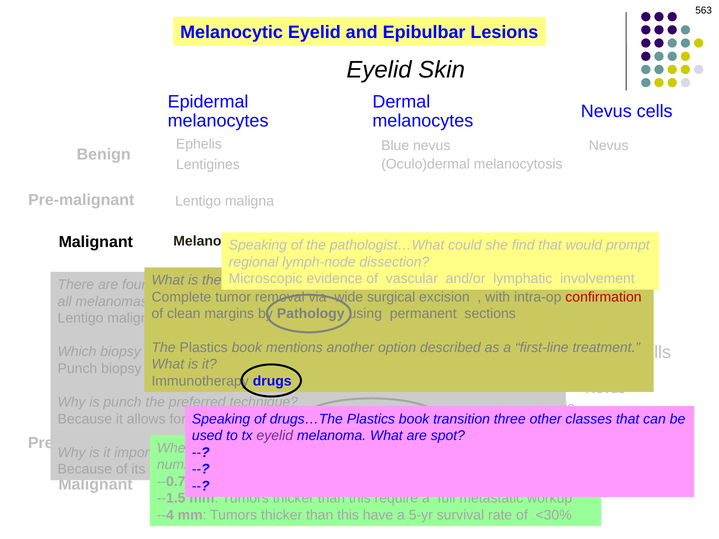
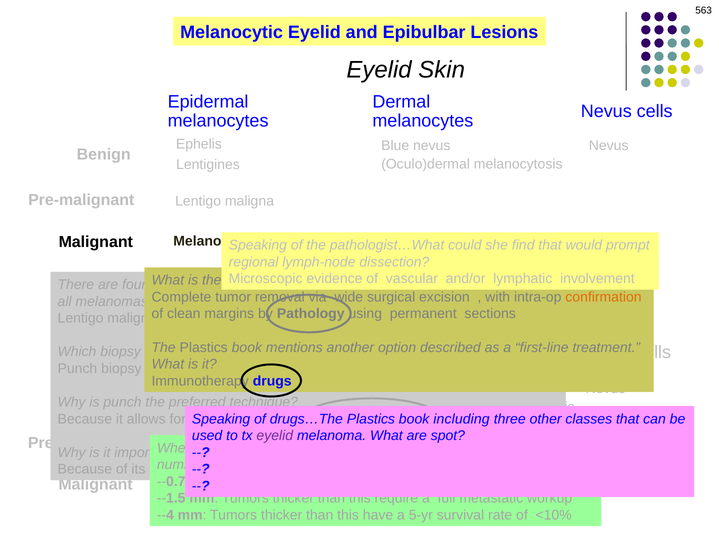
confirmation colour: red -> orange
transition: transition -> including
<30%: <30% -> <10%
